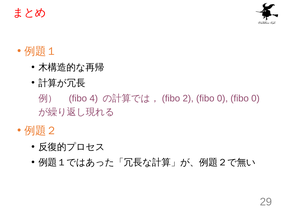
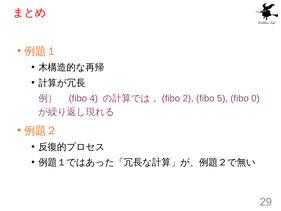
2 fibo 0: 0 -> 5
